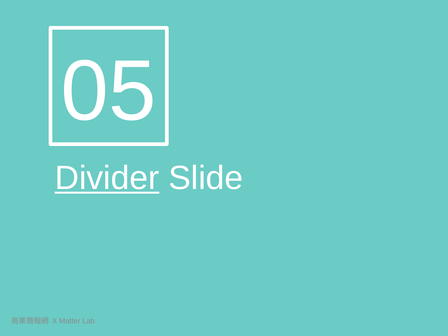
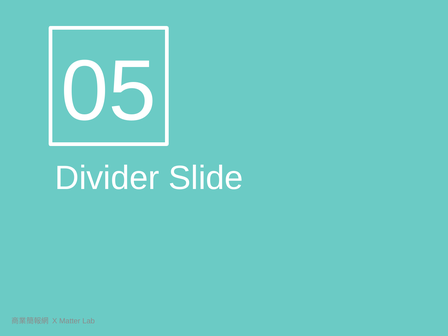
Divider underline: present -> none
